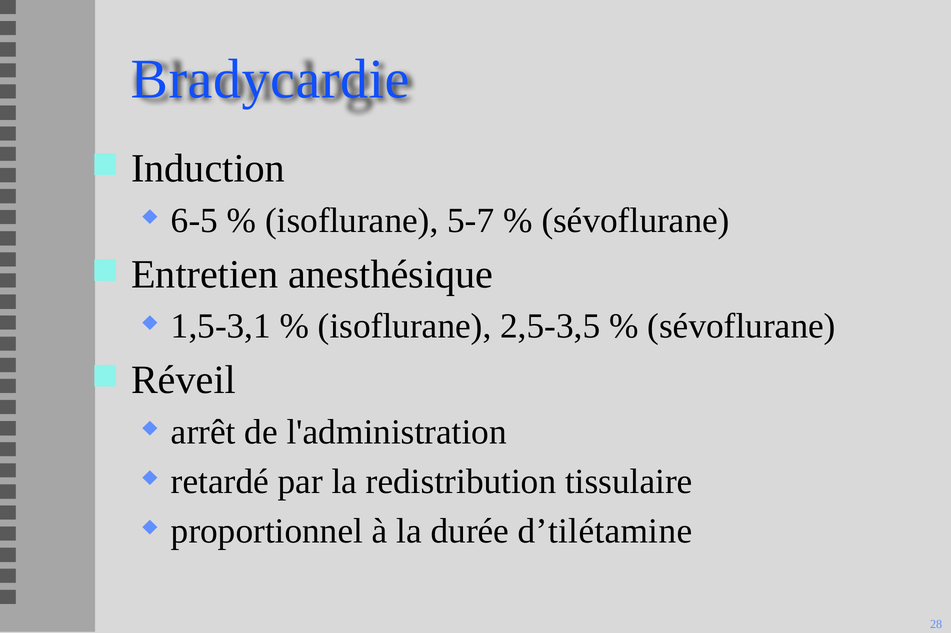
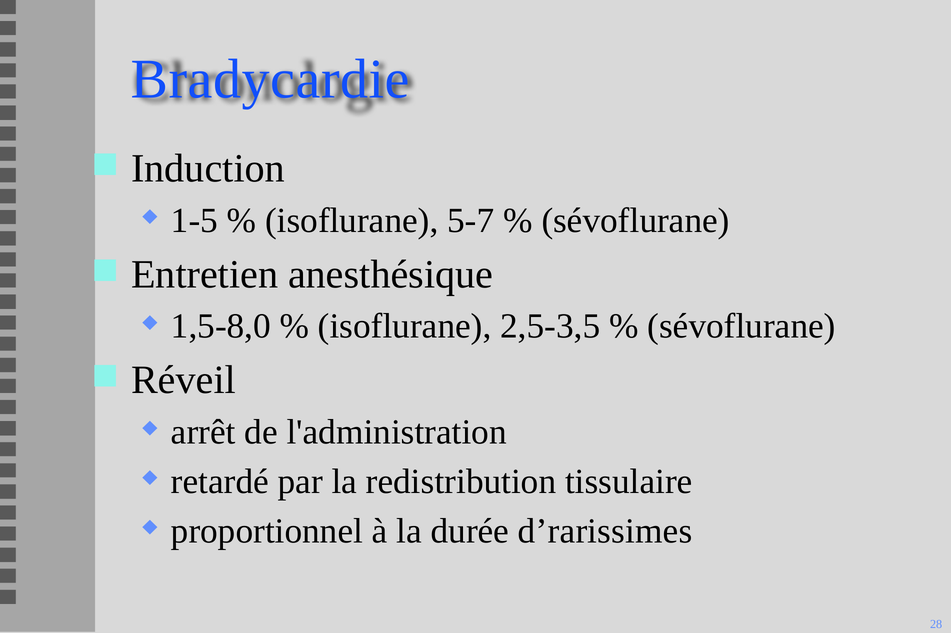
6-5: 6-5 -> 1-5
1,5-3,1: 1,5-3,1 -> 1,5-8,0
d’tilétamine: d’tilétamine -> d’rarissimes
